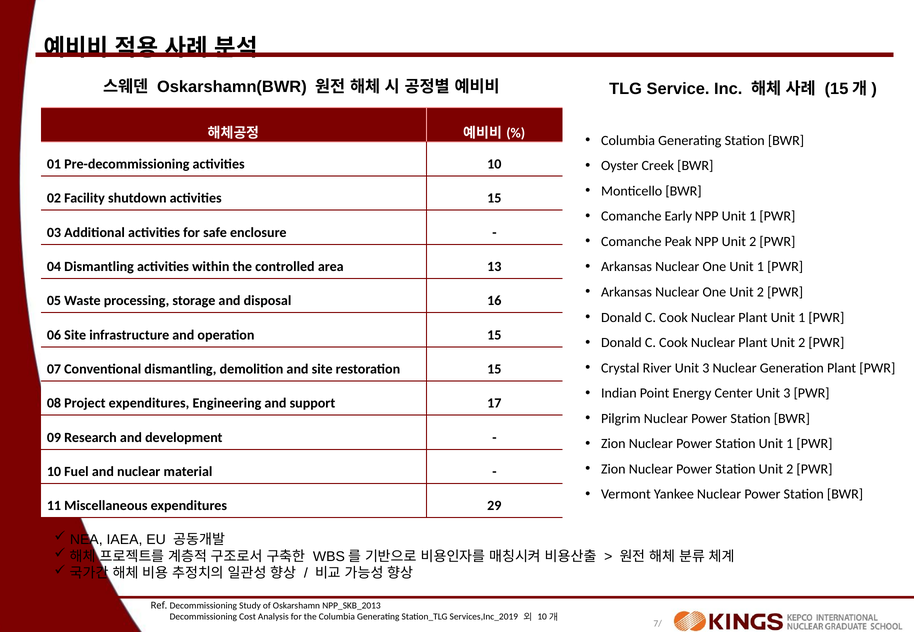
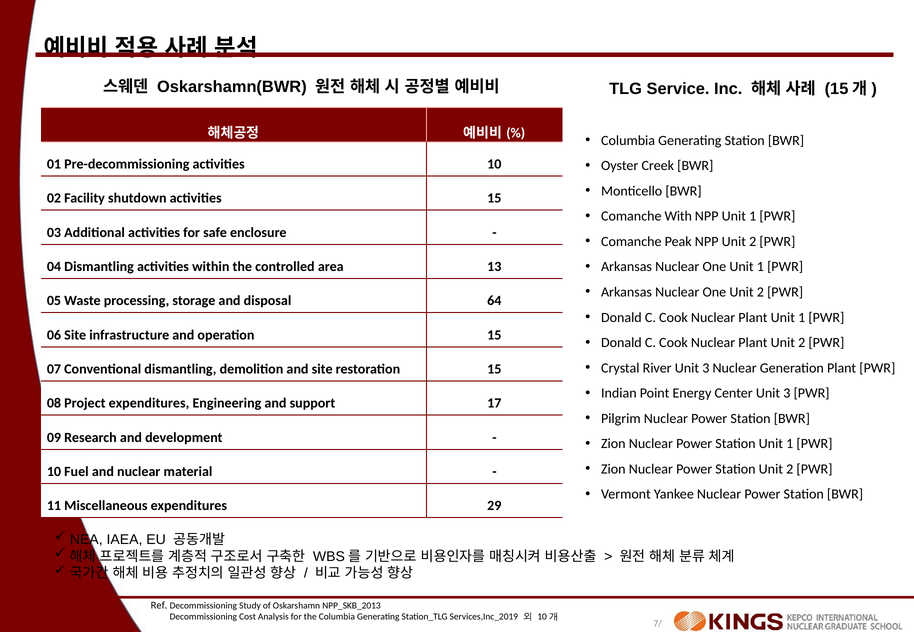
Early: Early -> With
16: 16 -> 64
